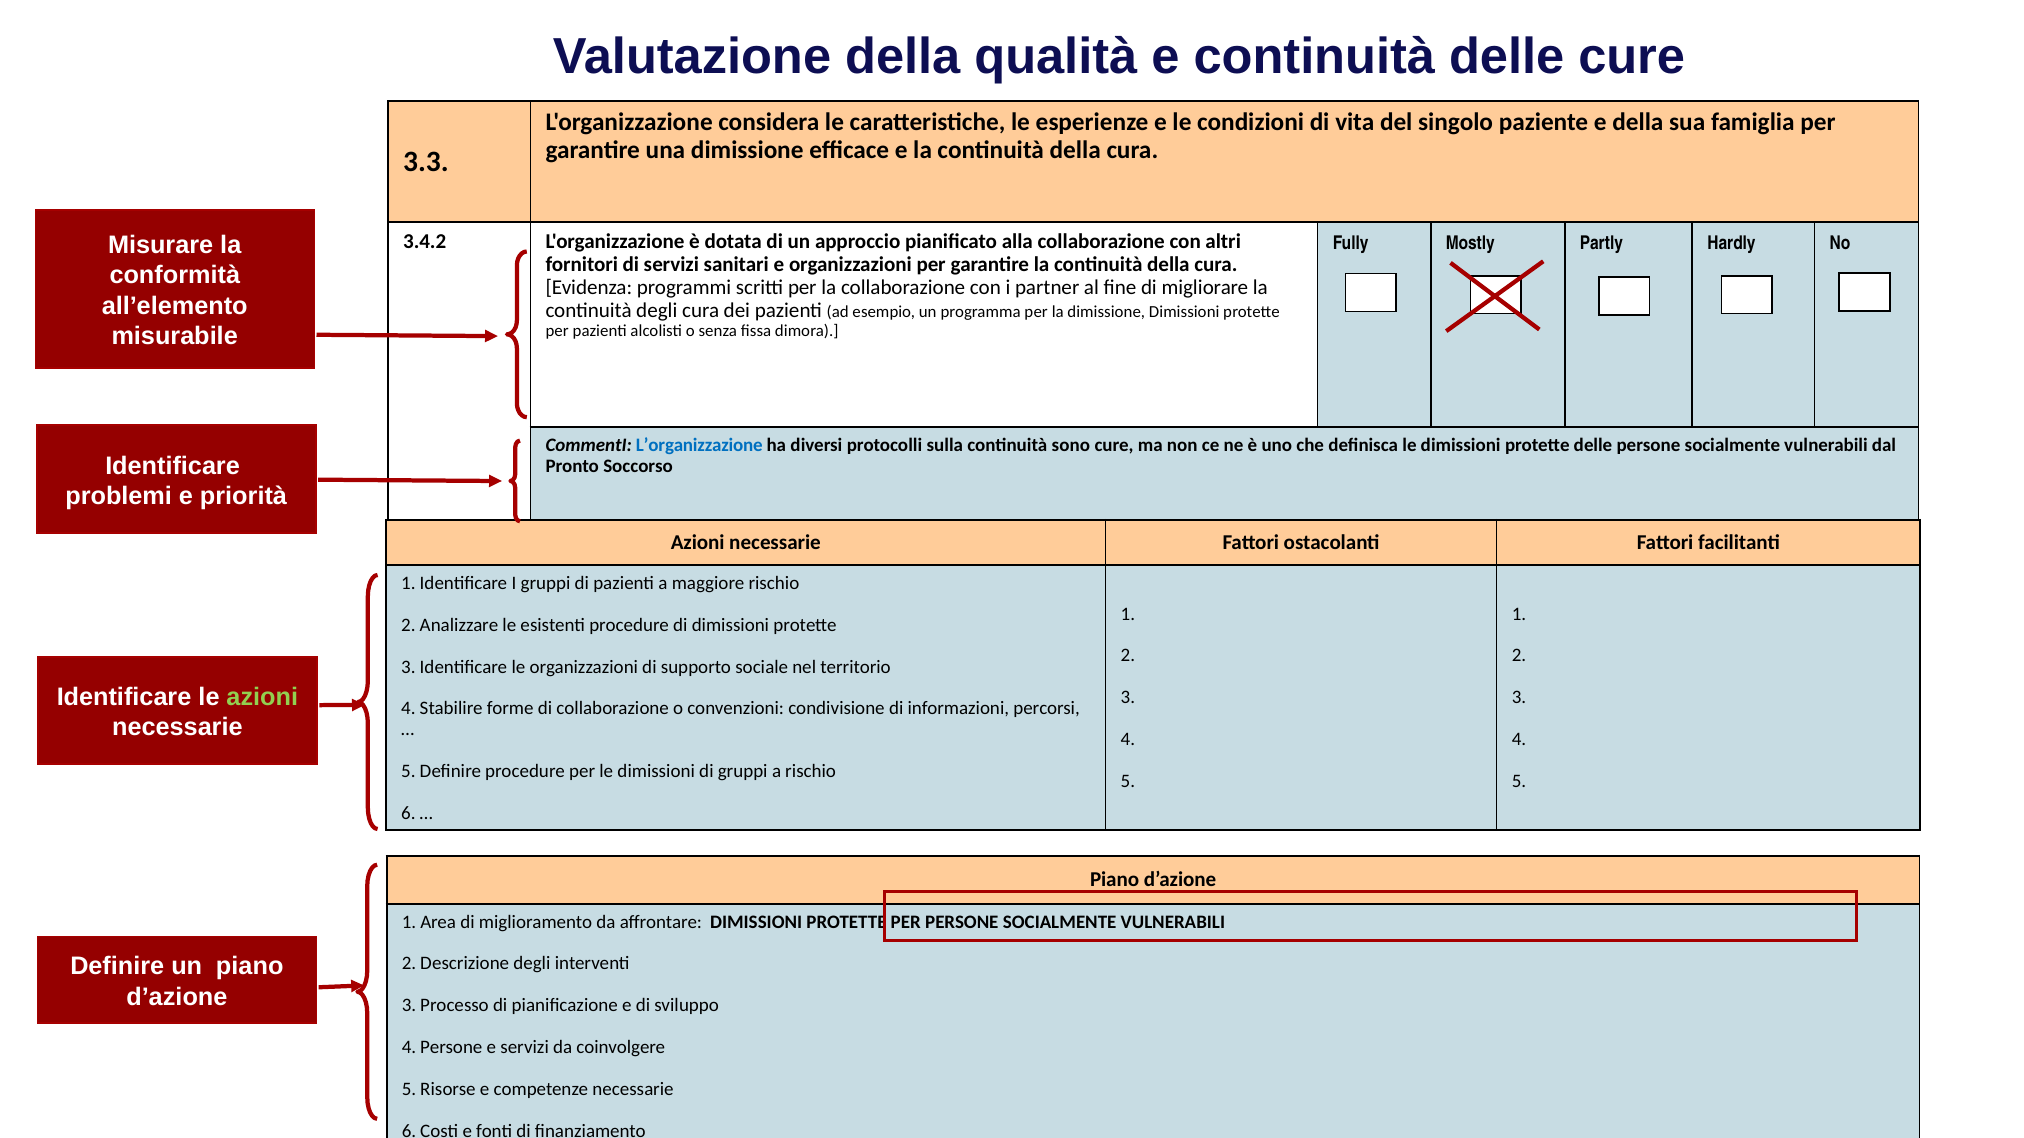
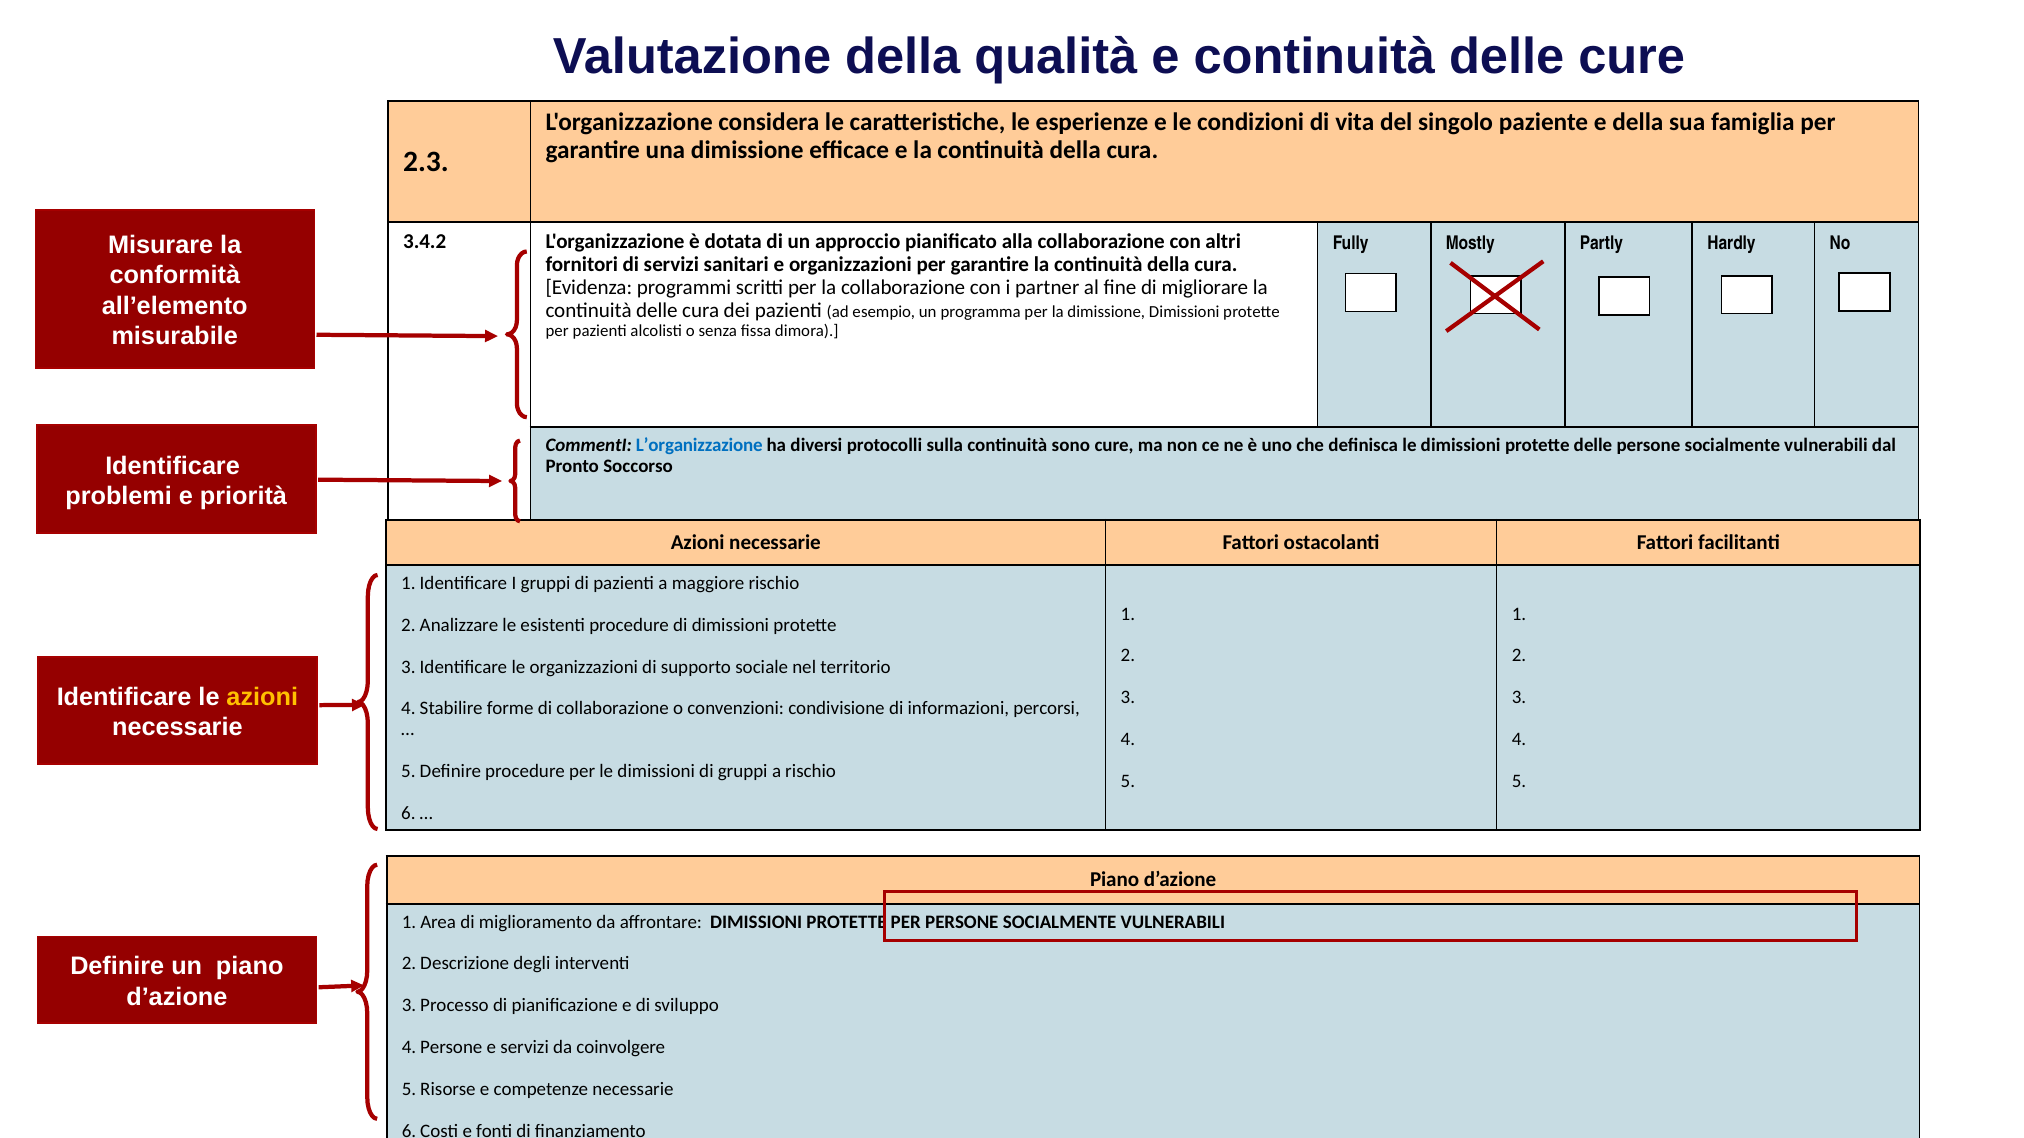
3.3: 3.3 -> 2.3
degli at (657, 310): degli -> delle
azioni at (262, 698) colour: light green -> yellow
